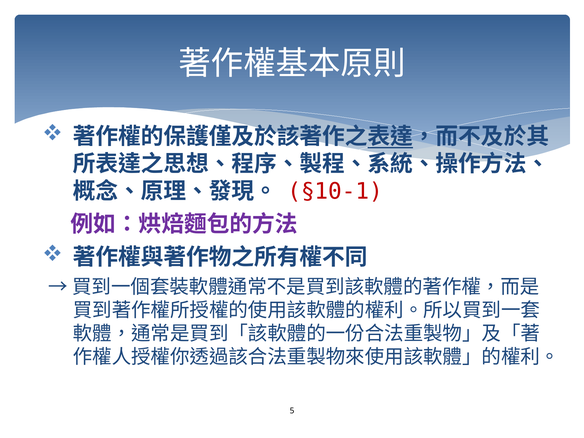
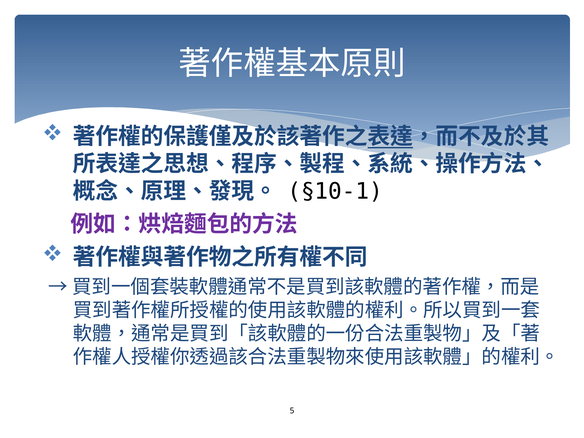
§10-1 colour: red -> black
